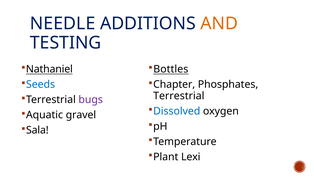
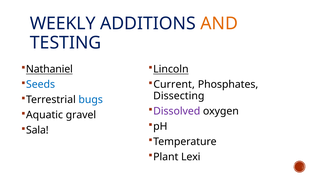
NEEDLE: NEEDLE -> WEEKLY
Bottles: Bottles -> Lincoln
Chapter: Chapter -> Current
Terrestrial at (179, 96): Terrestrial -> Dissecting
bugs colour: purple -> blue
Dissolved colour: blue -> purple
